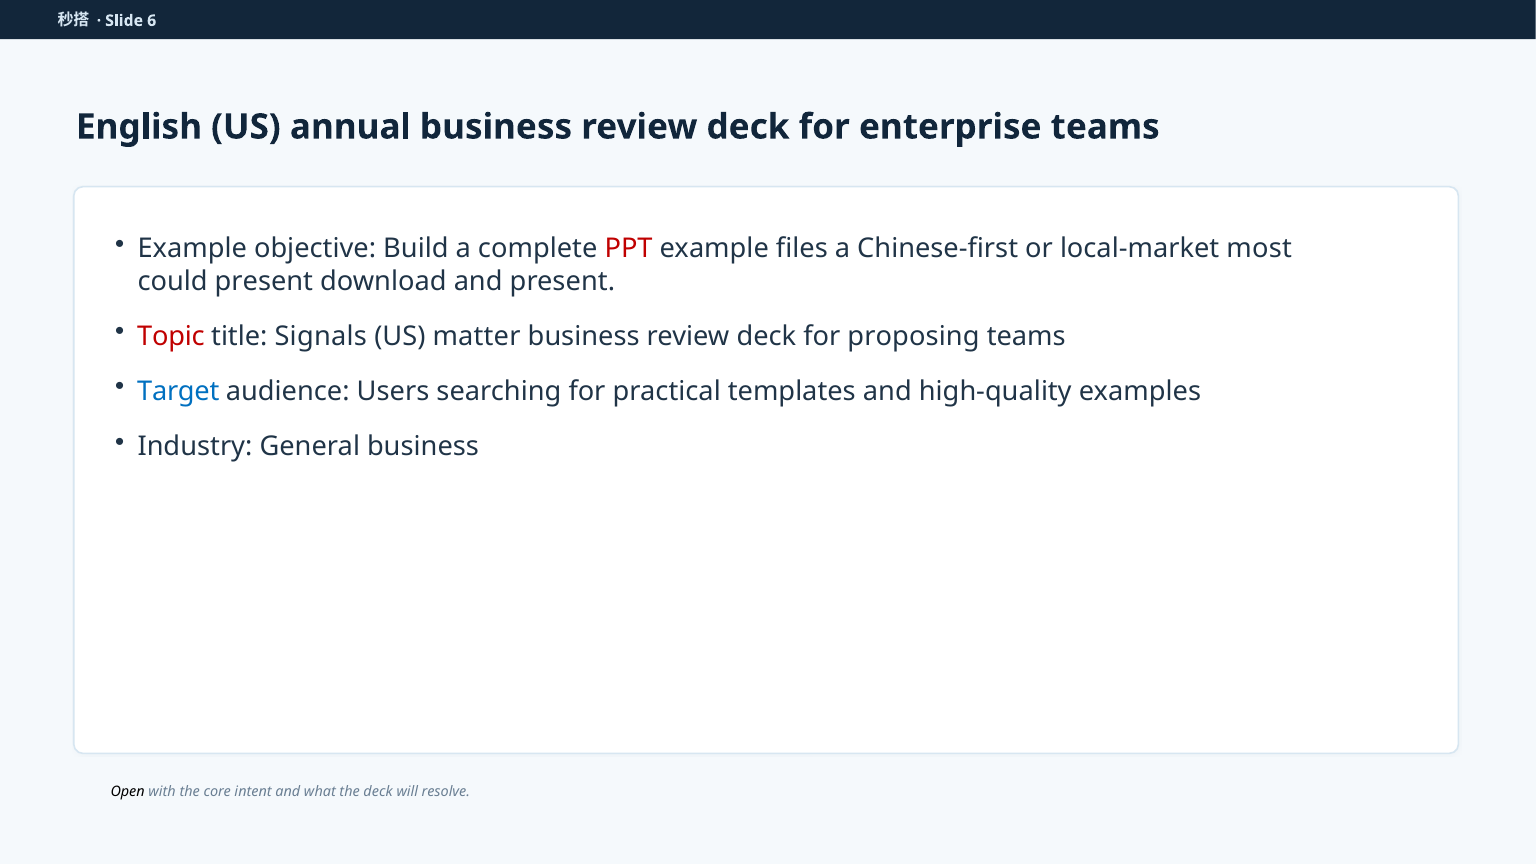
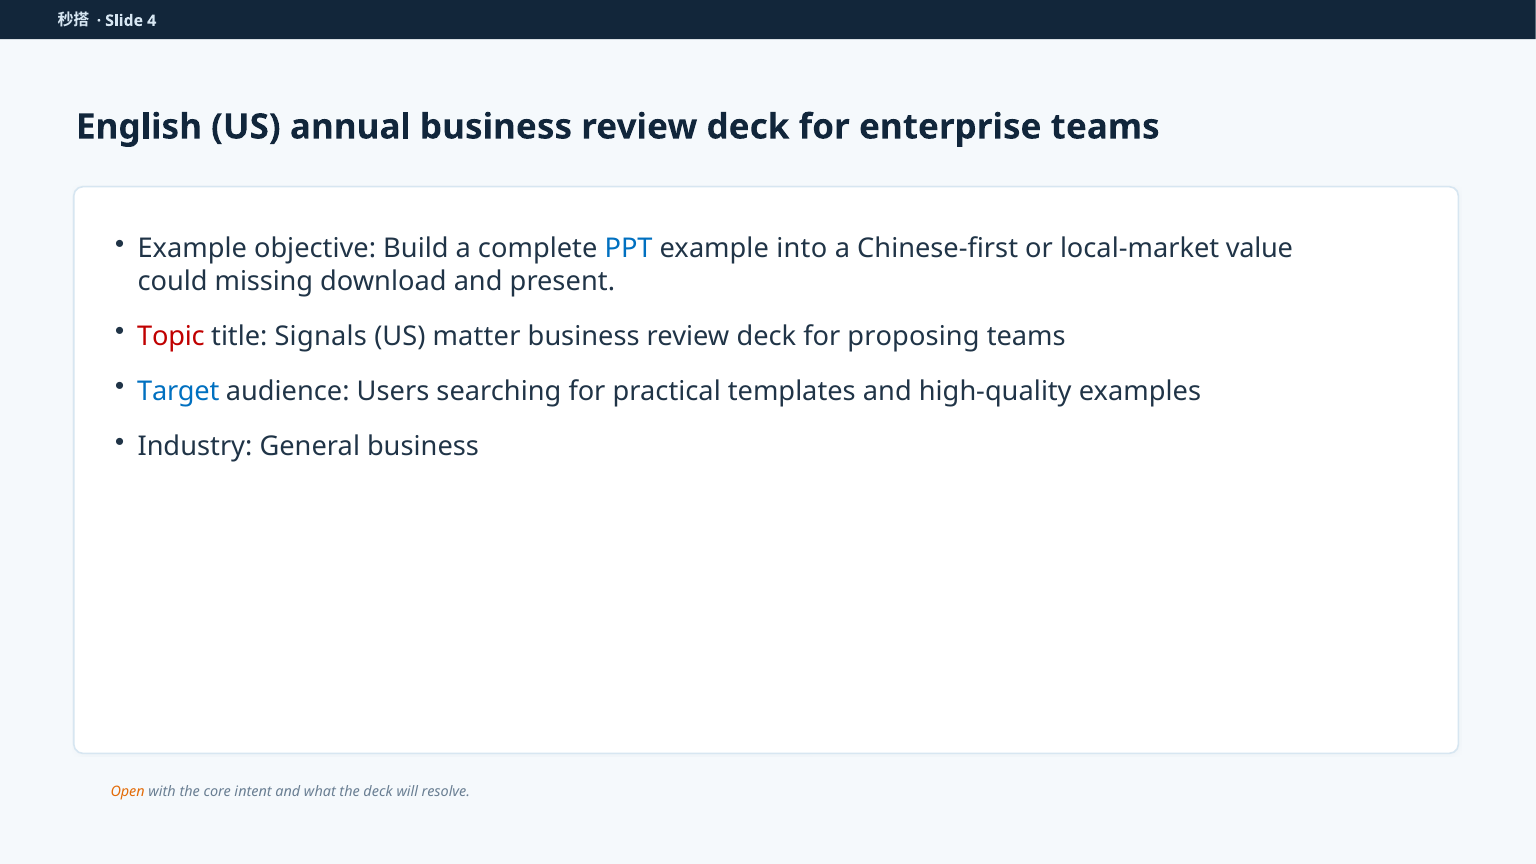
6: 6 -> 4
PPT colour: red -> blue
files: files -> into
most: most -> value
could present: present -> missing
Open colour: black -> orange
